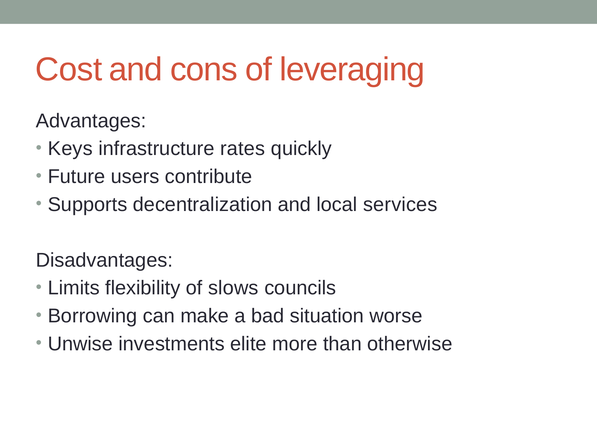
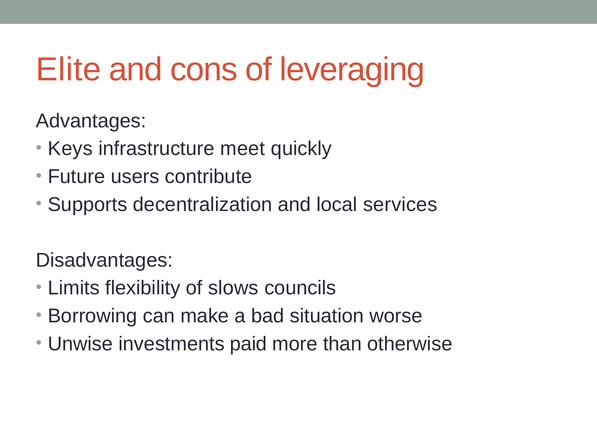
Cost: Cost -> Elite
rates: rates -> meet
elite: elite -> paid
